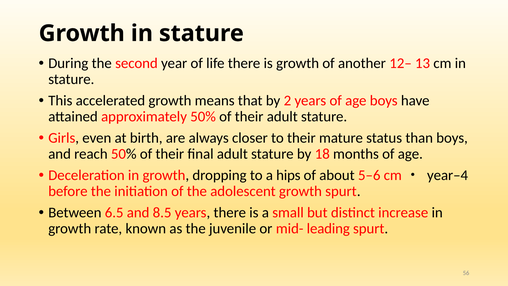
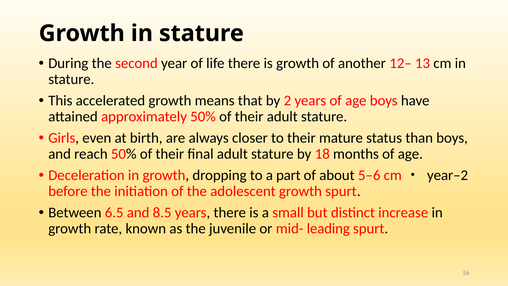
hips: hips -> part
year–4: year–4 -> year–2
